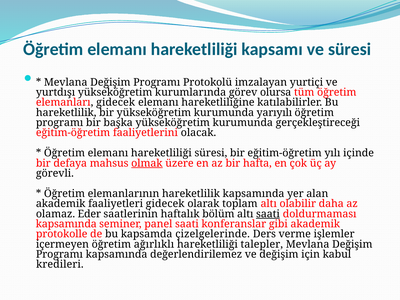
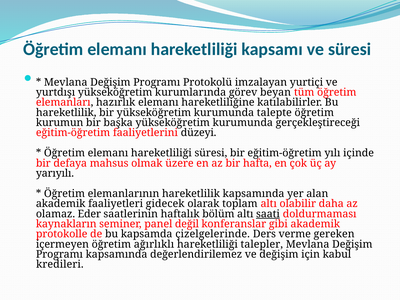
olursa: olursa -> beyan
elemanları gidecek: gidecek -> hazırlık
yarıyılı: yarıyılı -> talepte
programı at (60, 123): programı -> kurumun
olacak: olacak -> düzeyi
olmak underline: present -> none
görevli: görevli -> yarıyılı
kapsamında at (66, 224): kapsamında -> kaynakların
panel saati: saati -> değil
işlemler: işlemler -> gereken
